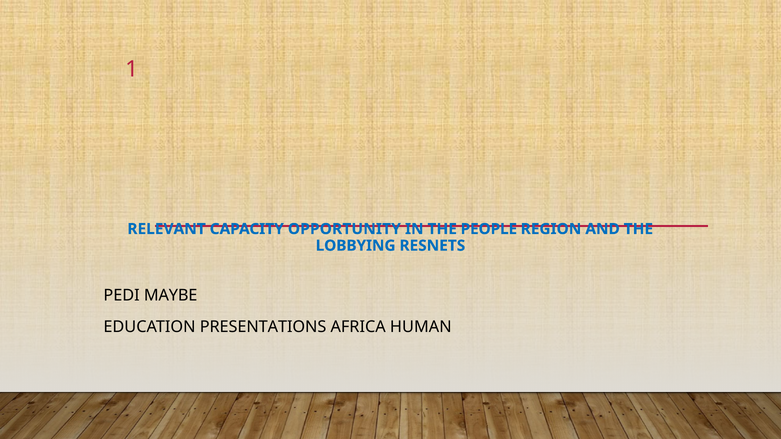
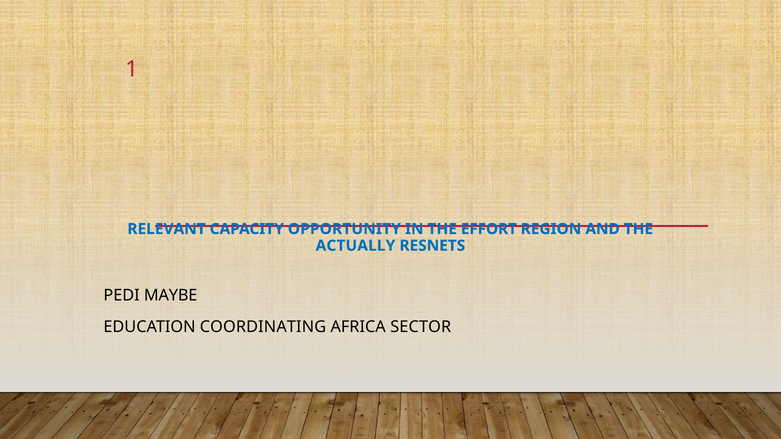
PEOPLE: PEOPLE -> EFFORT
LOBBYING: LOBBYING -> ACTUALLY
PRESENTATIONS: PRESENTATIONS -> COORDINATING
HUMAN: HUMAN -> SECTOR
